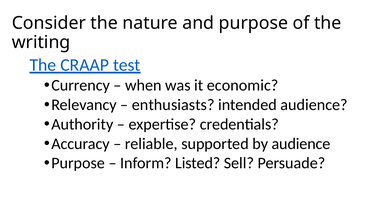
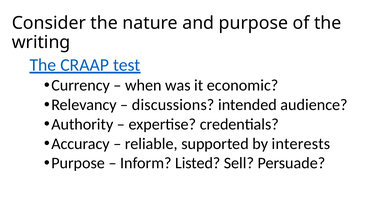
enthusiasts: enthusiasts -> discussions
by audience: audience -> interests
